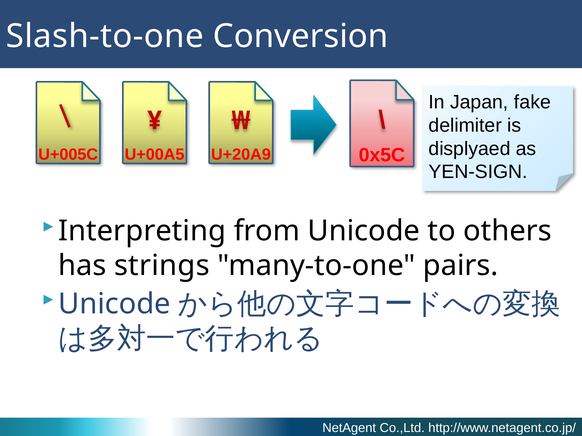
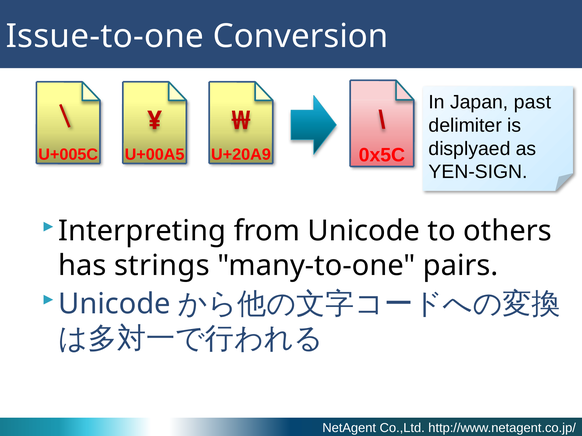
Slash-to-one: Slash-to-one -> Issue-to-one
fake: fake -> past
